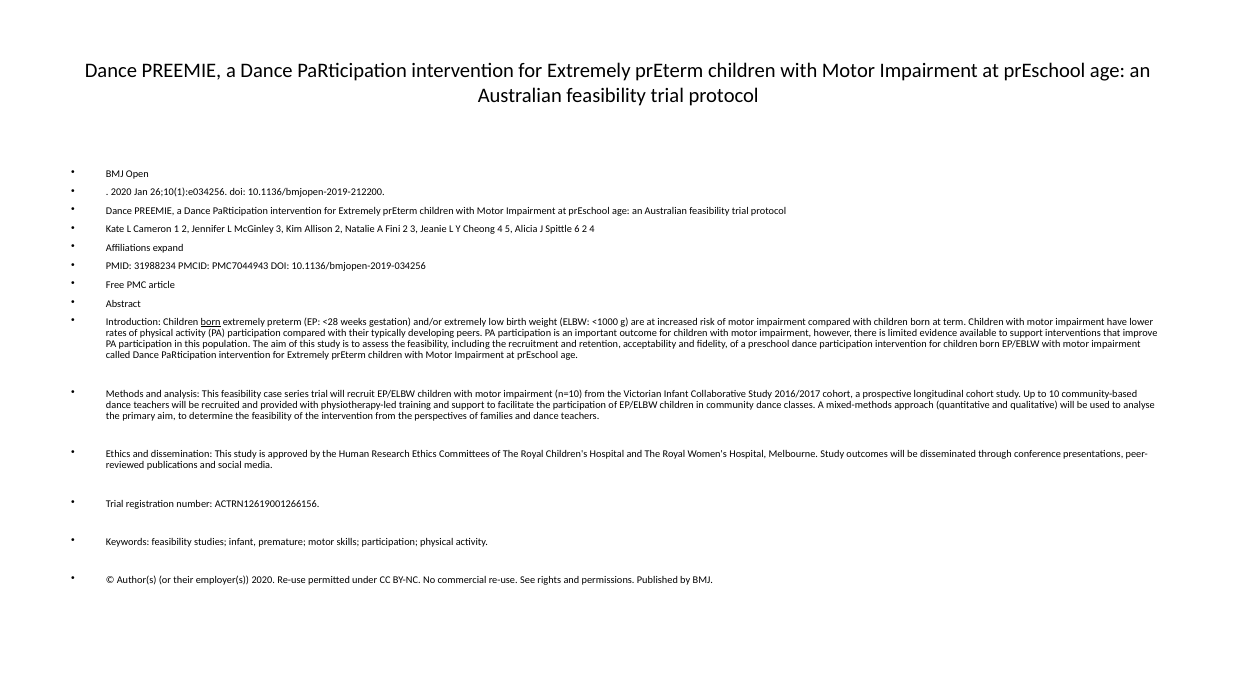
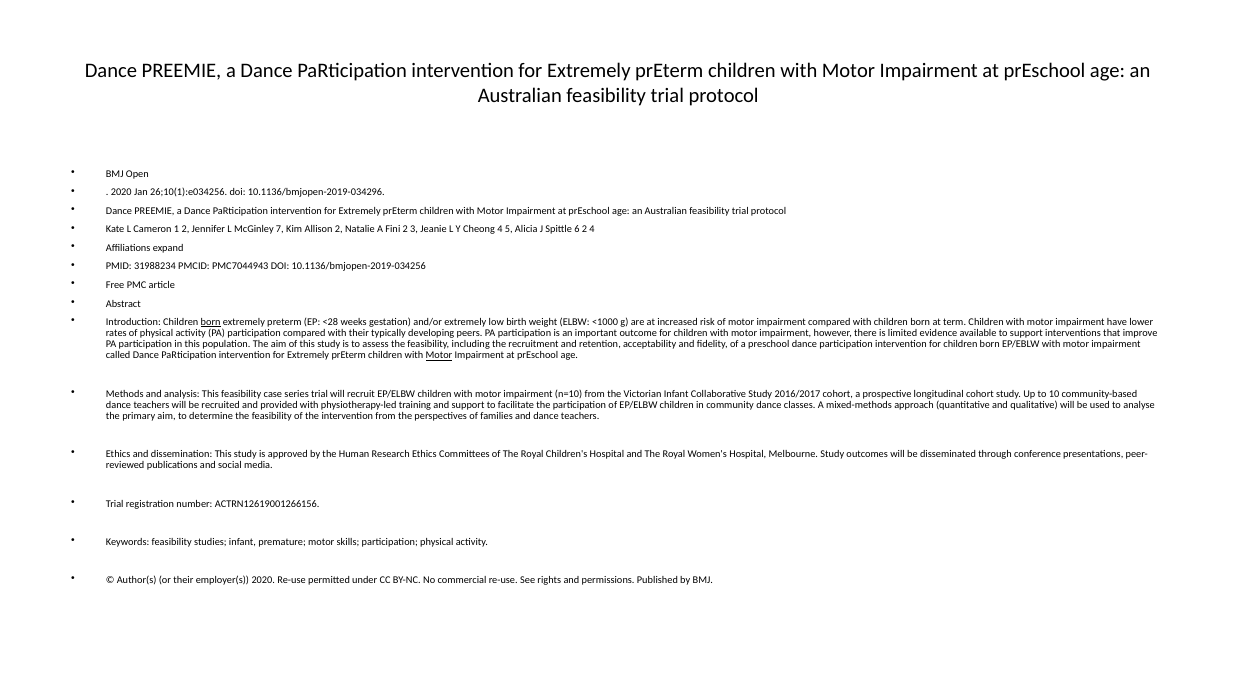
10.1136/bmjopen-2019-212200: 10.1136/bmjopen-2019-212200 -> 10.1136/bmjopen-2019-034296
McGinley 3: 3 -> 7
Motor at (439, 355) underline: none -> present
